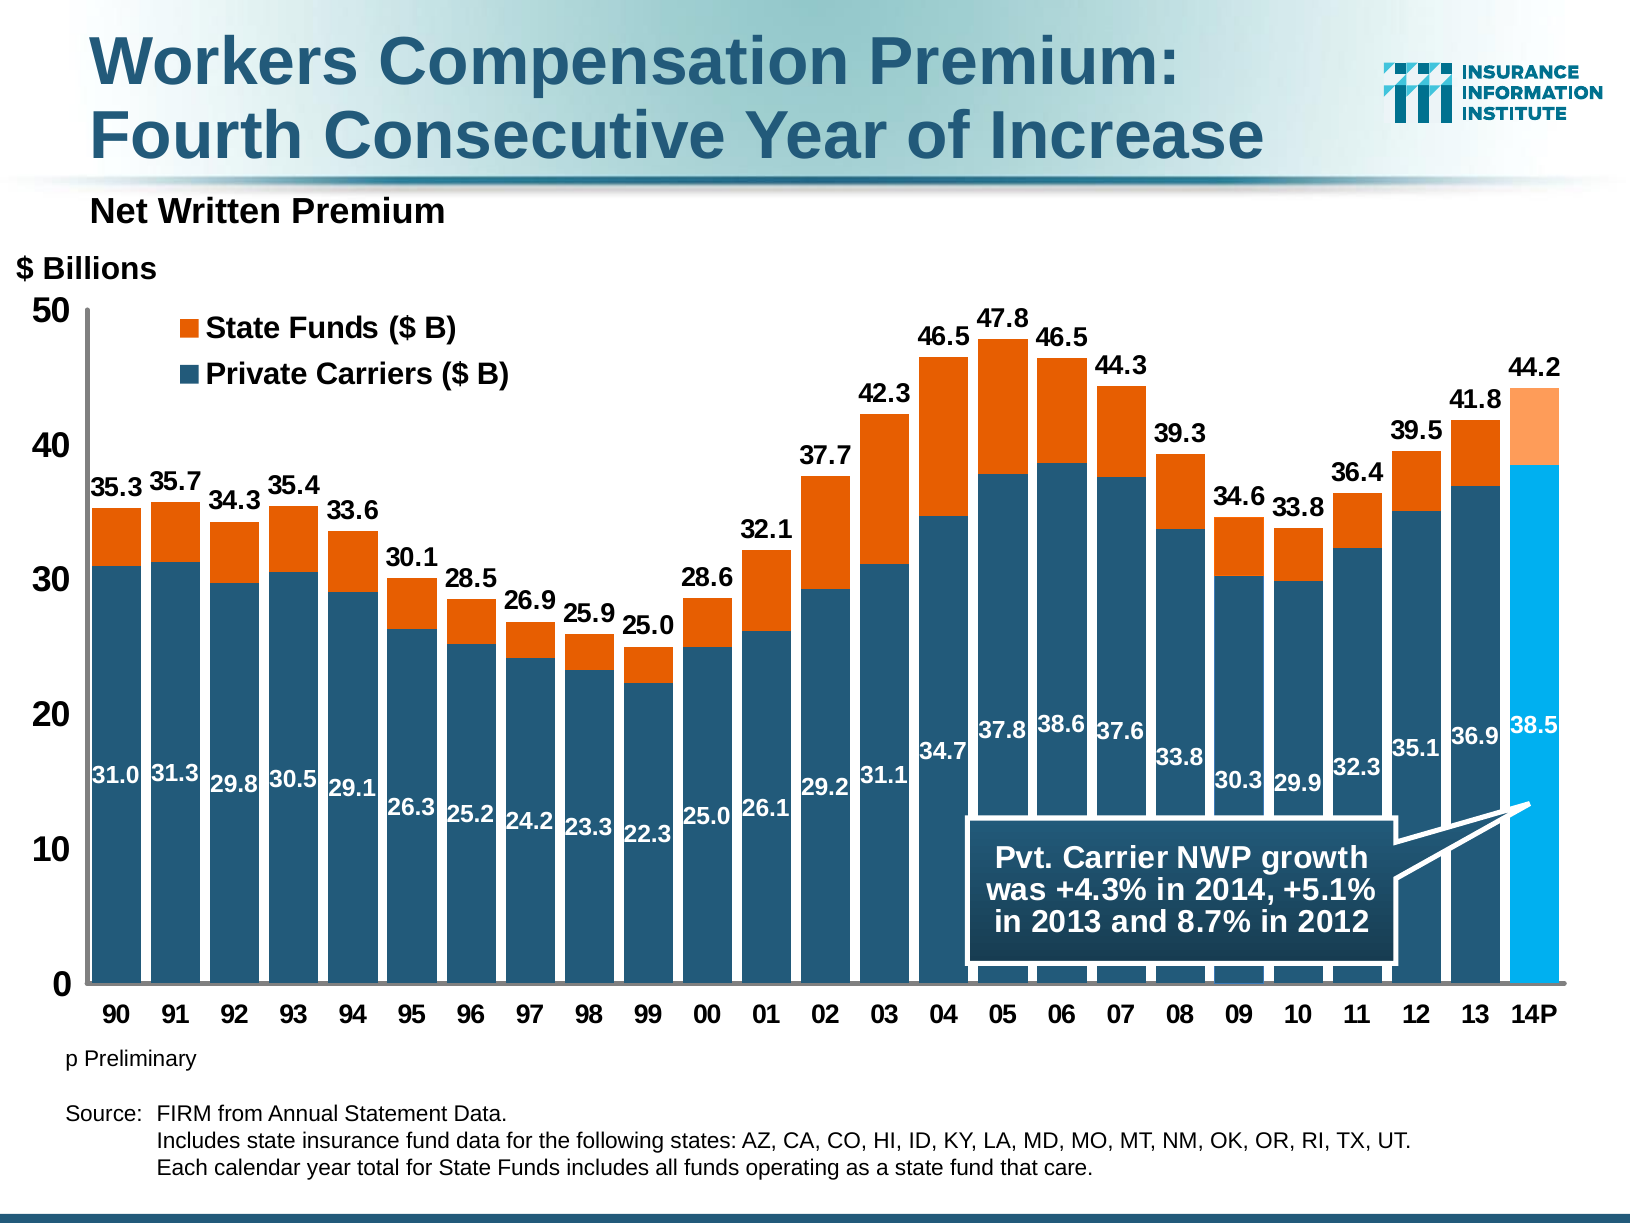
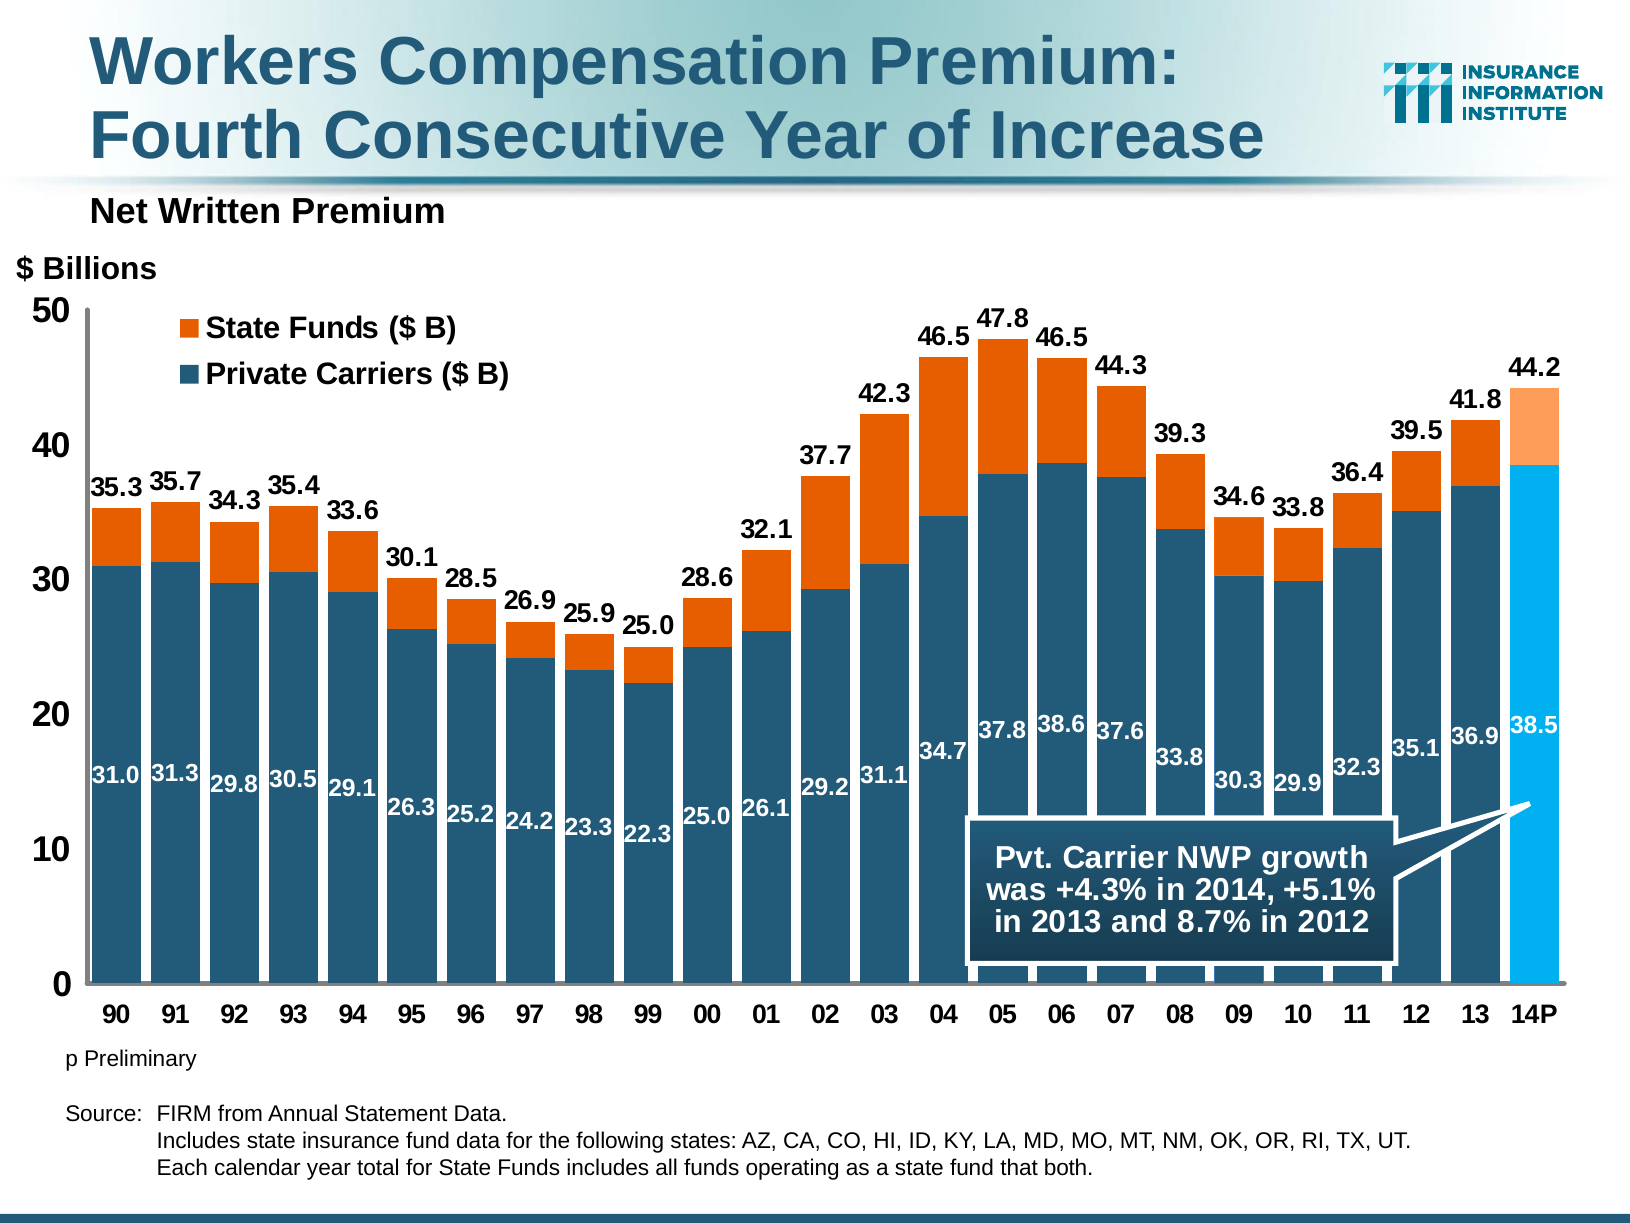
care: care -> both
